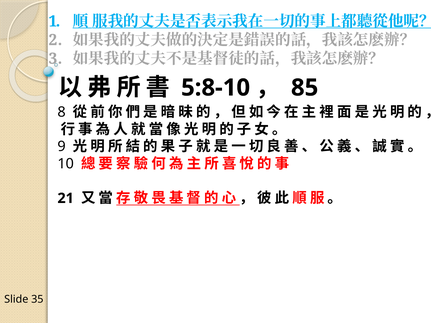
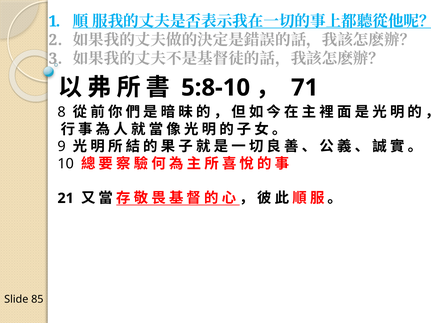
85: 85 -> 71
35: 35 -> 85
